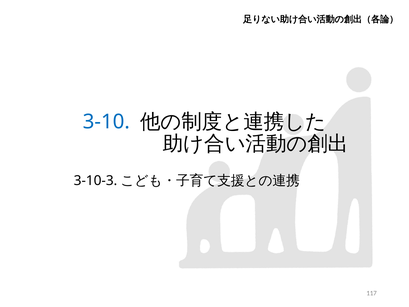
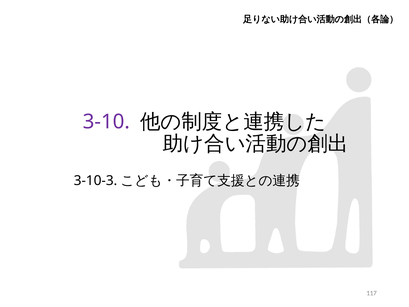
3-10 colour: blue -> purple
